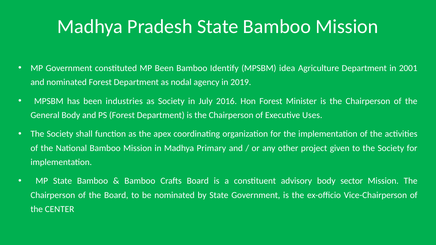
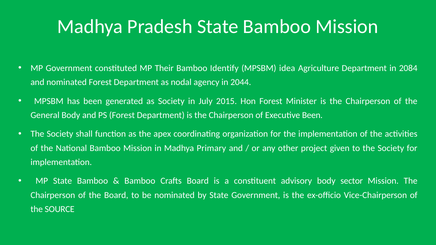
MP Been: Been -> Their
2001: 2001 -> 2084
2019: 2019 -> 2044
industries: industries -> generated
2016: 2016 -> 2015
Executive Uses: Uses -> Been
CENTER: CENTER -> SOURCE
